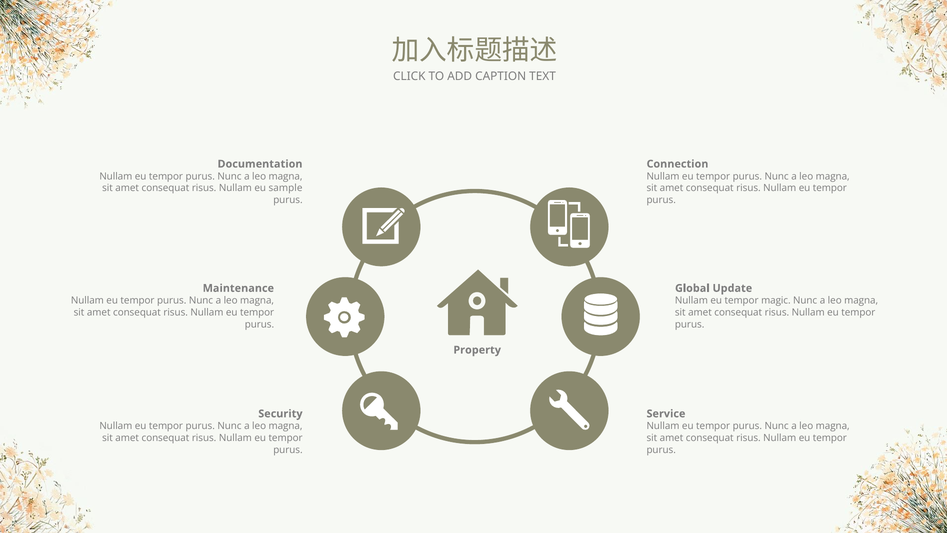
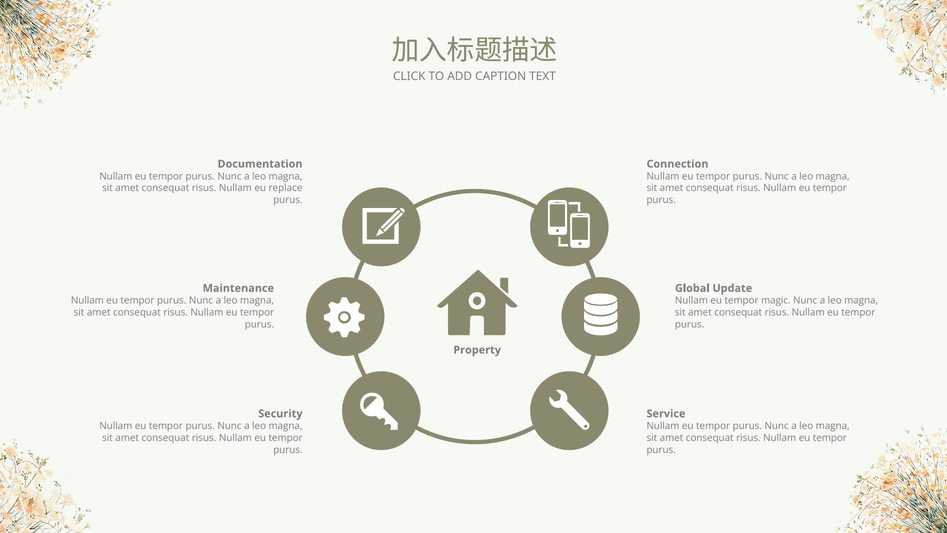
sample: sample -> replace
